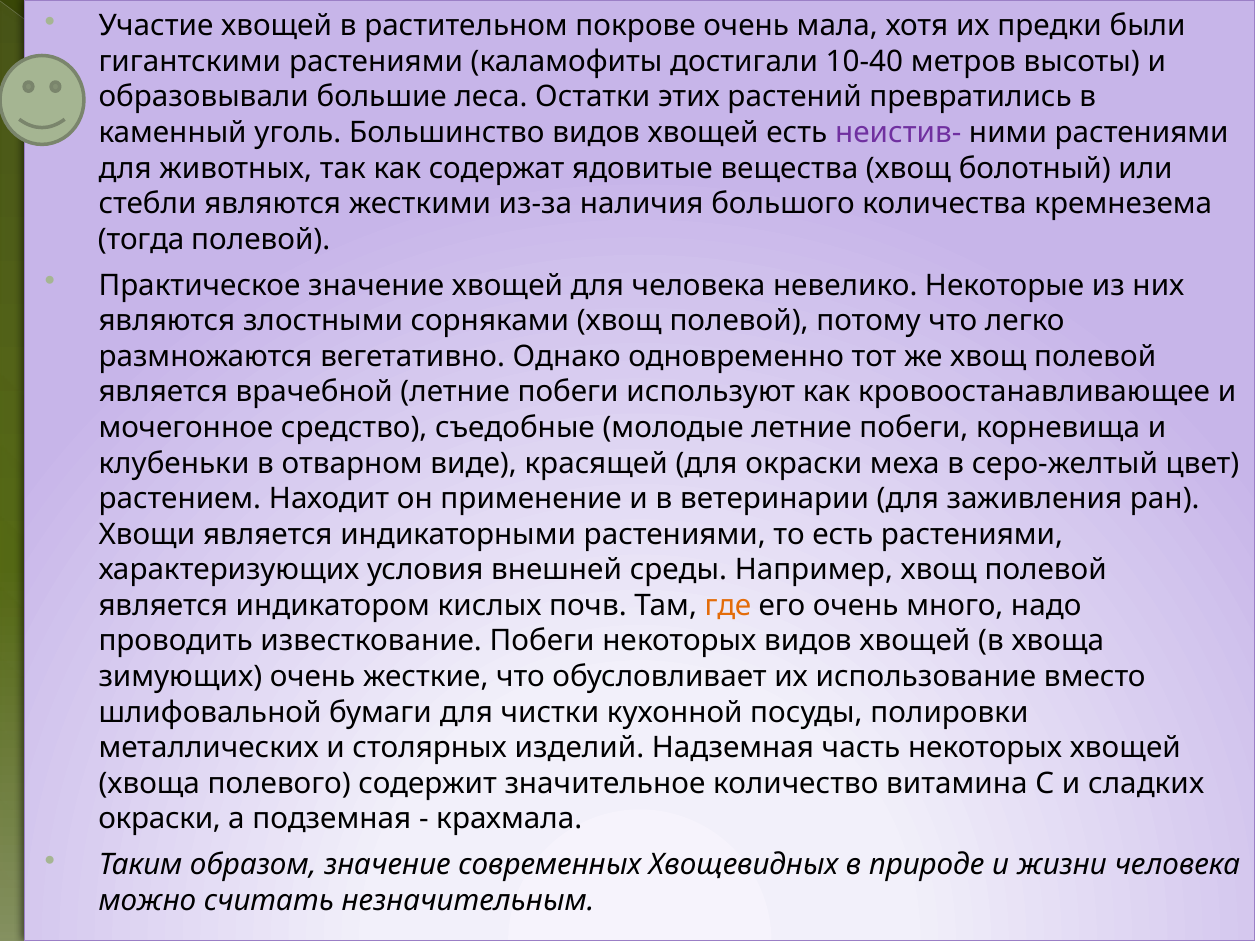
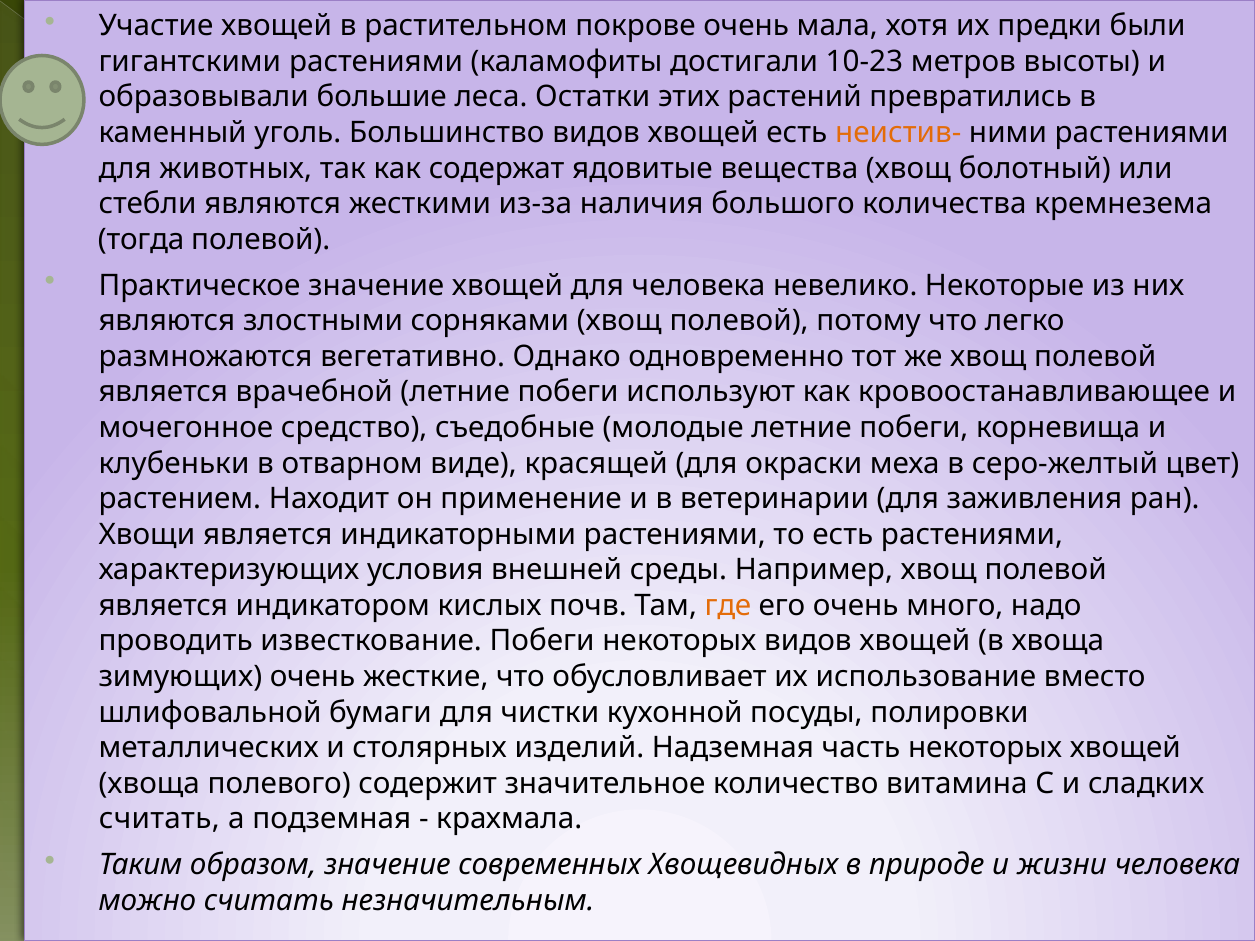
10-40: 10-40 -> 10-23
неистив- colour: purple -> orange
окраски at (160, 819): окраски -> считать
